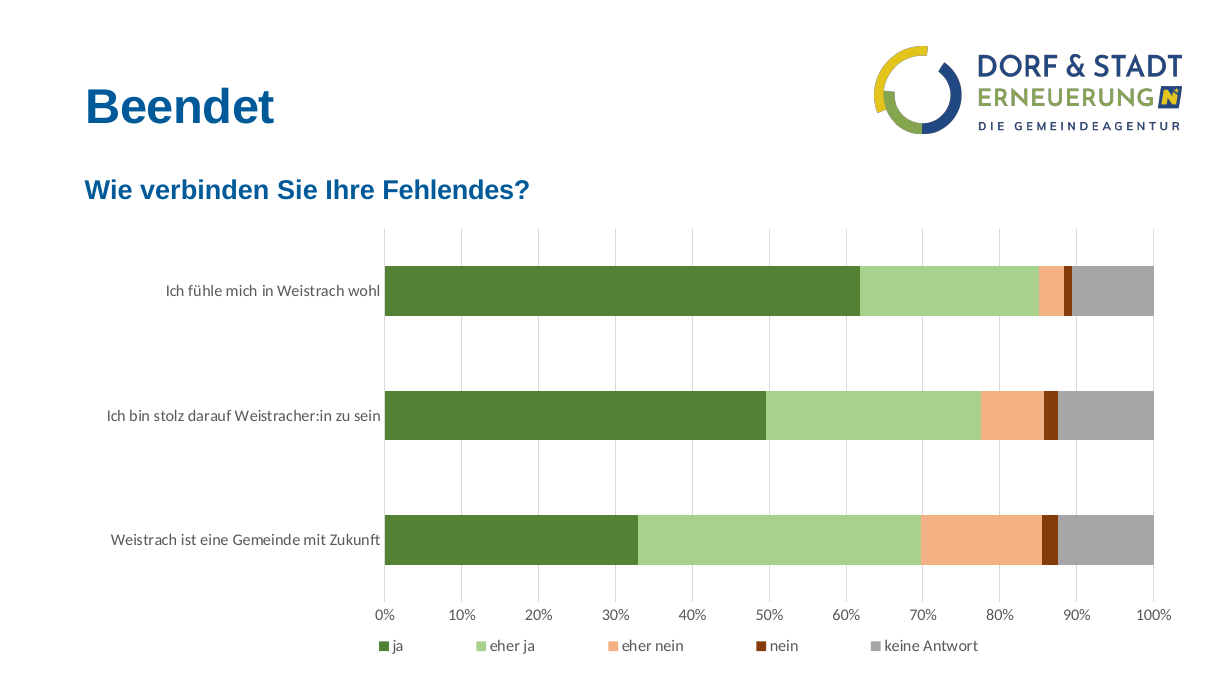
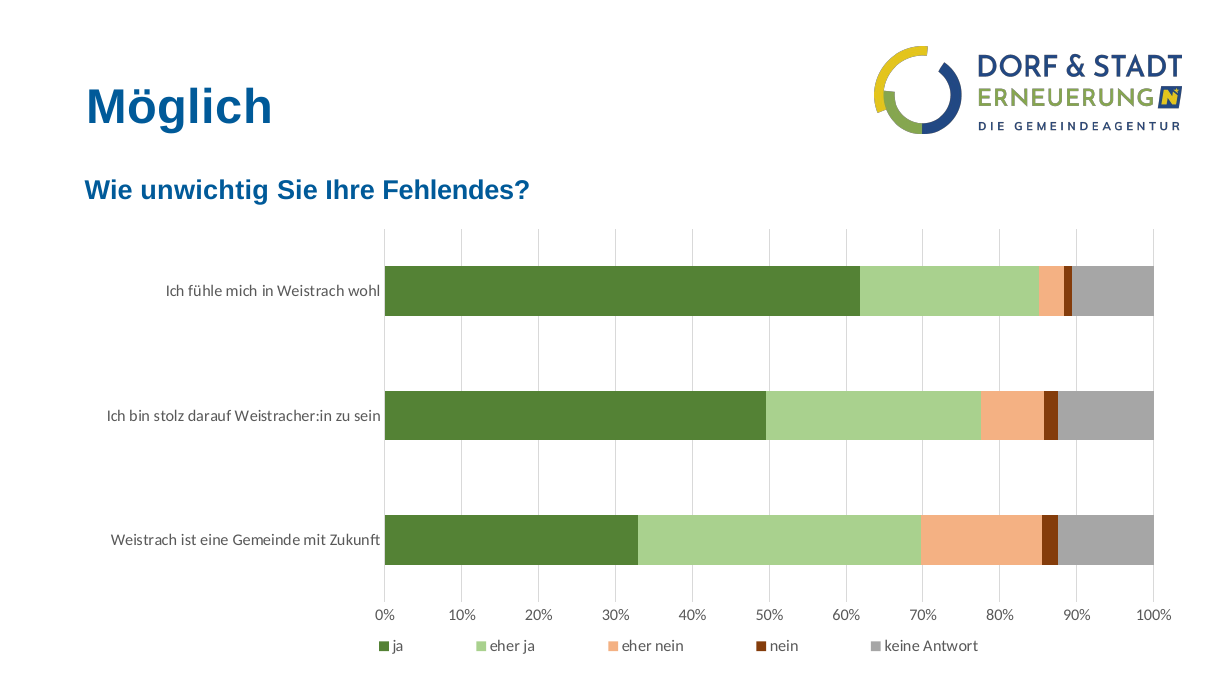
Beendet: Beendet -> Möglich
verbinden: verbinden -> unwichtig
